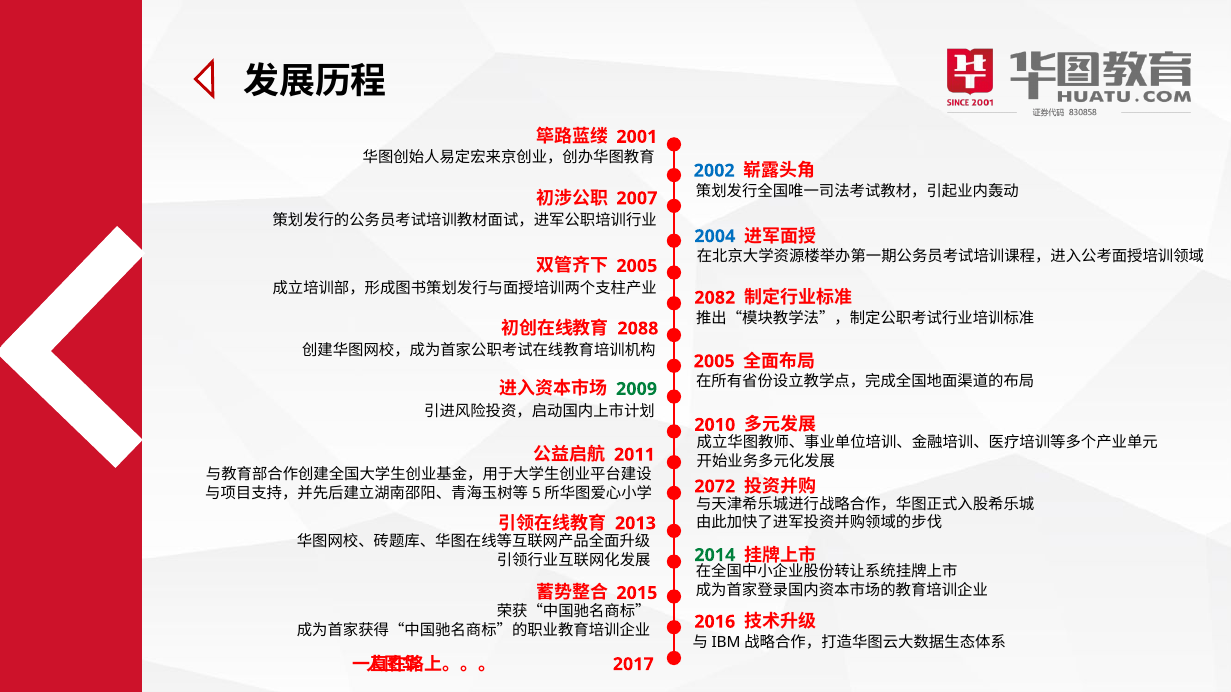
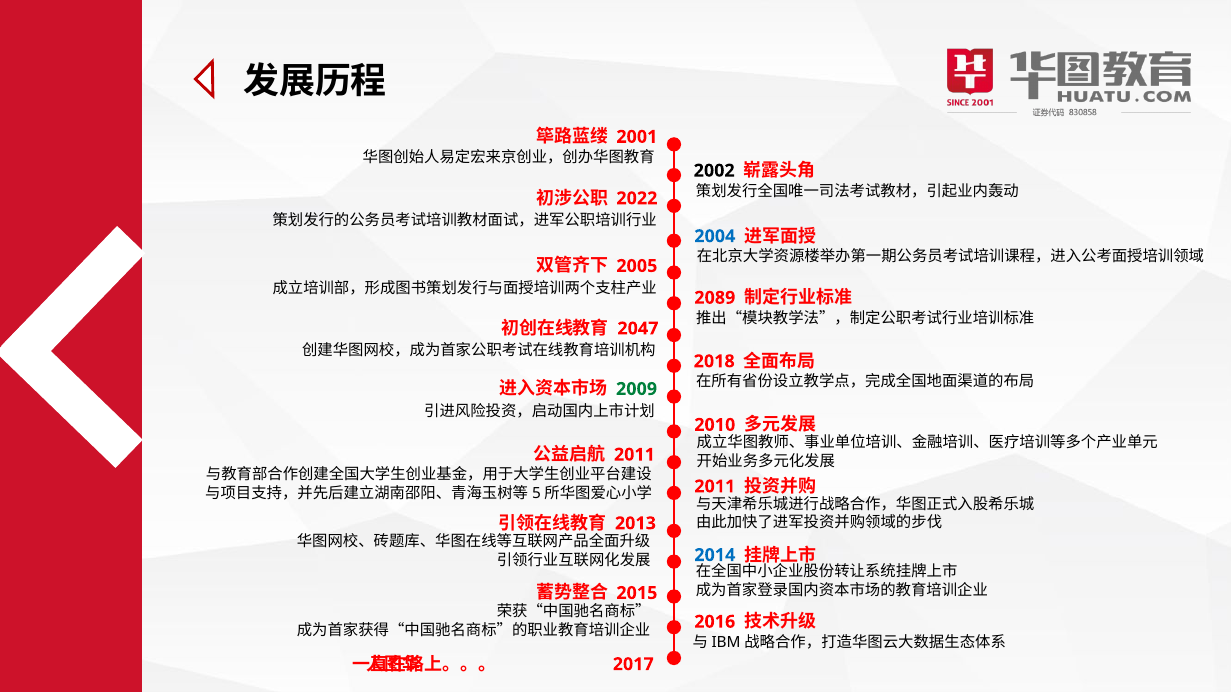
2002 colour: blue -> black
2007: 2007 -> 2022
2082: 2082 -> 2089
2088: 2088 -> 2047
2005 at (714, 362): 2005 -> 2018
2072 at (715, 487): 2072 -> 2011
2014 colour: green -> blue
